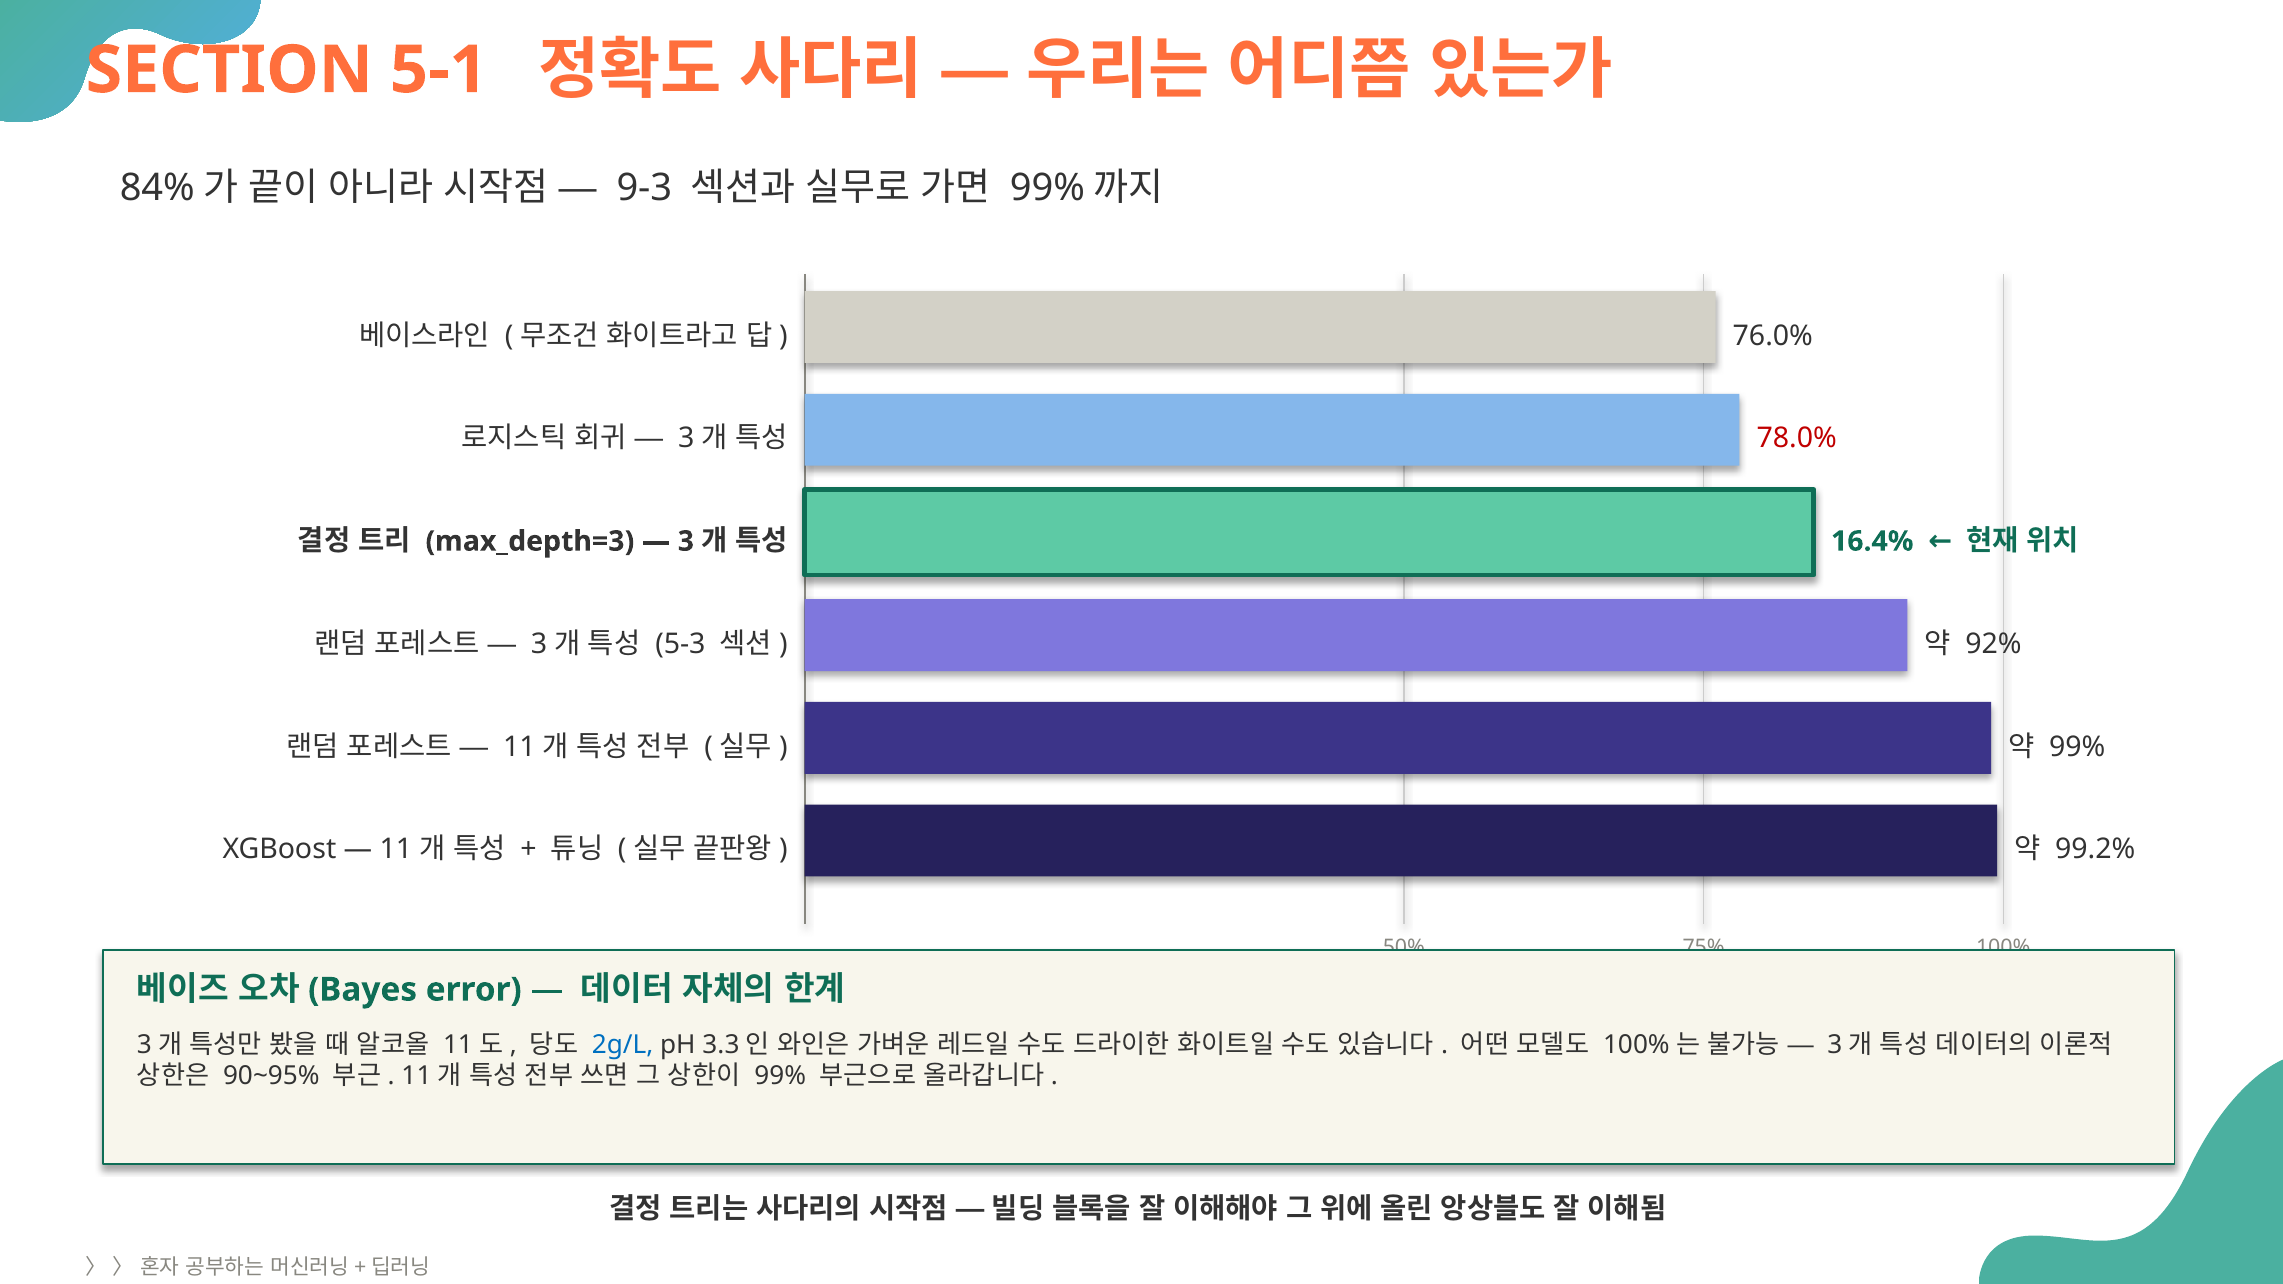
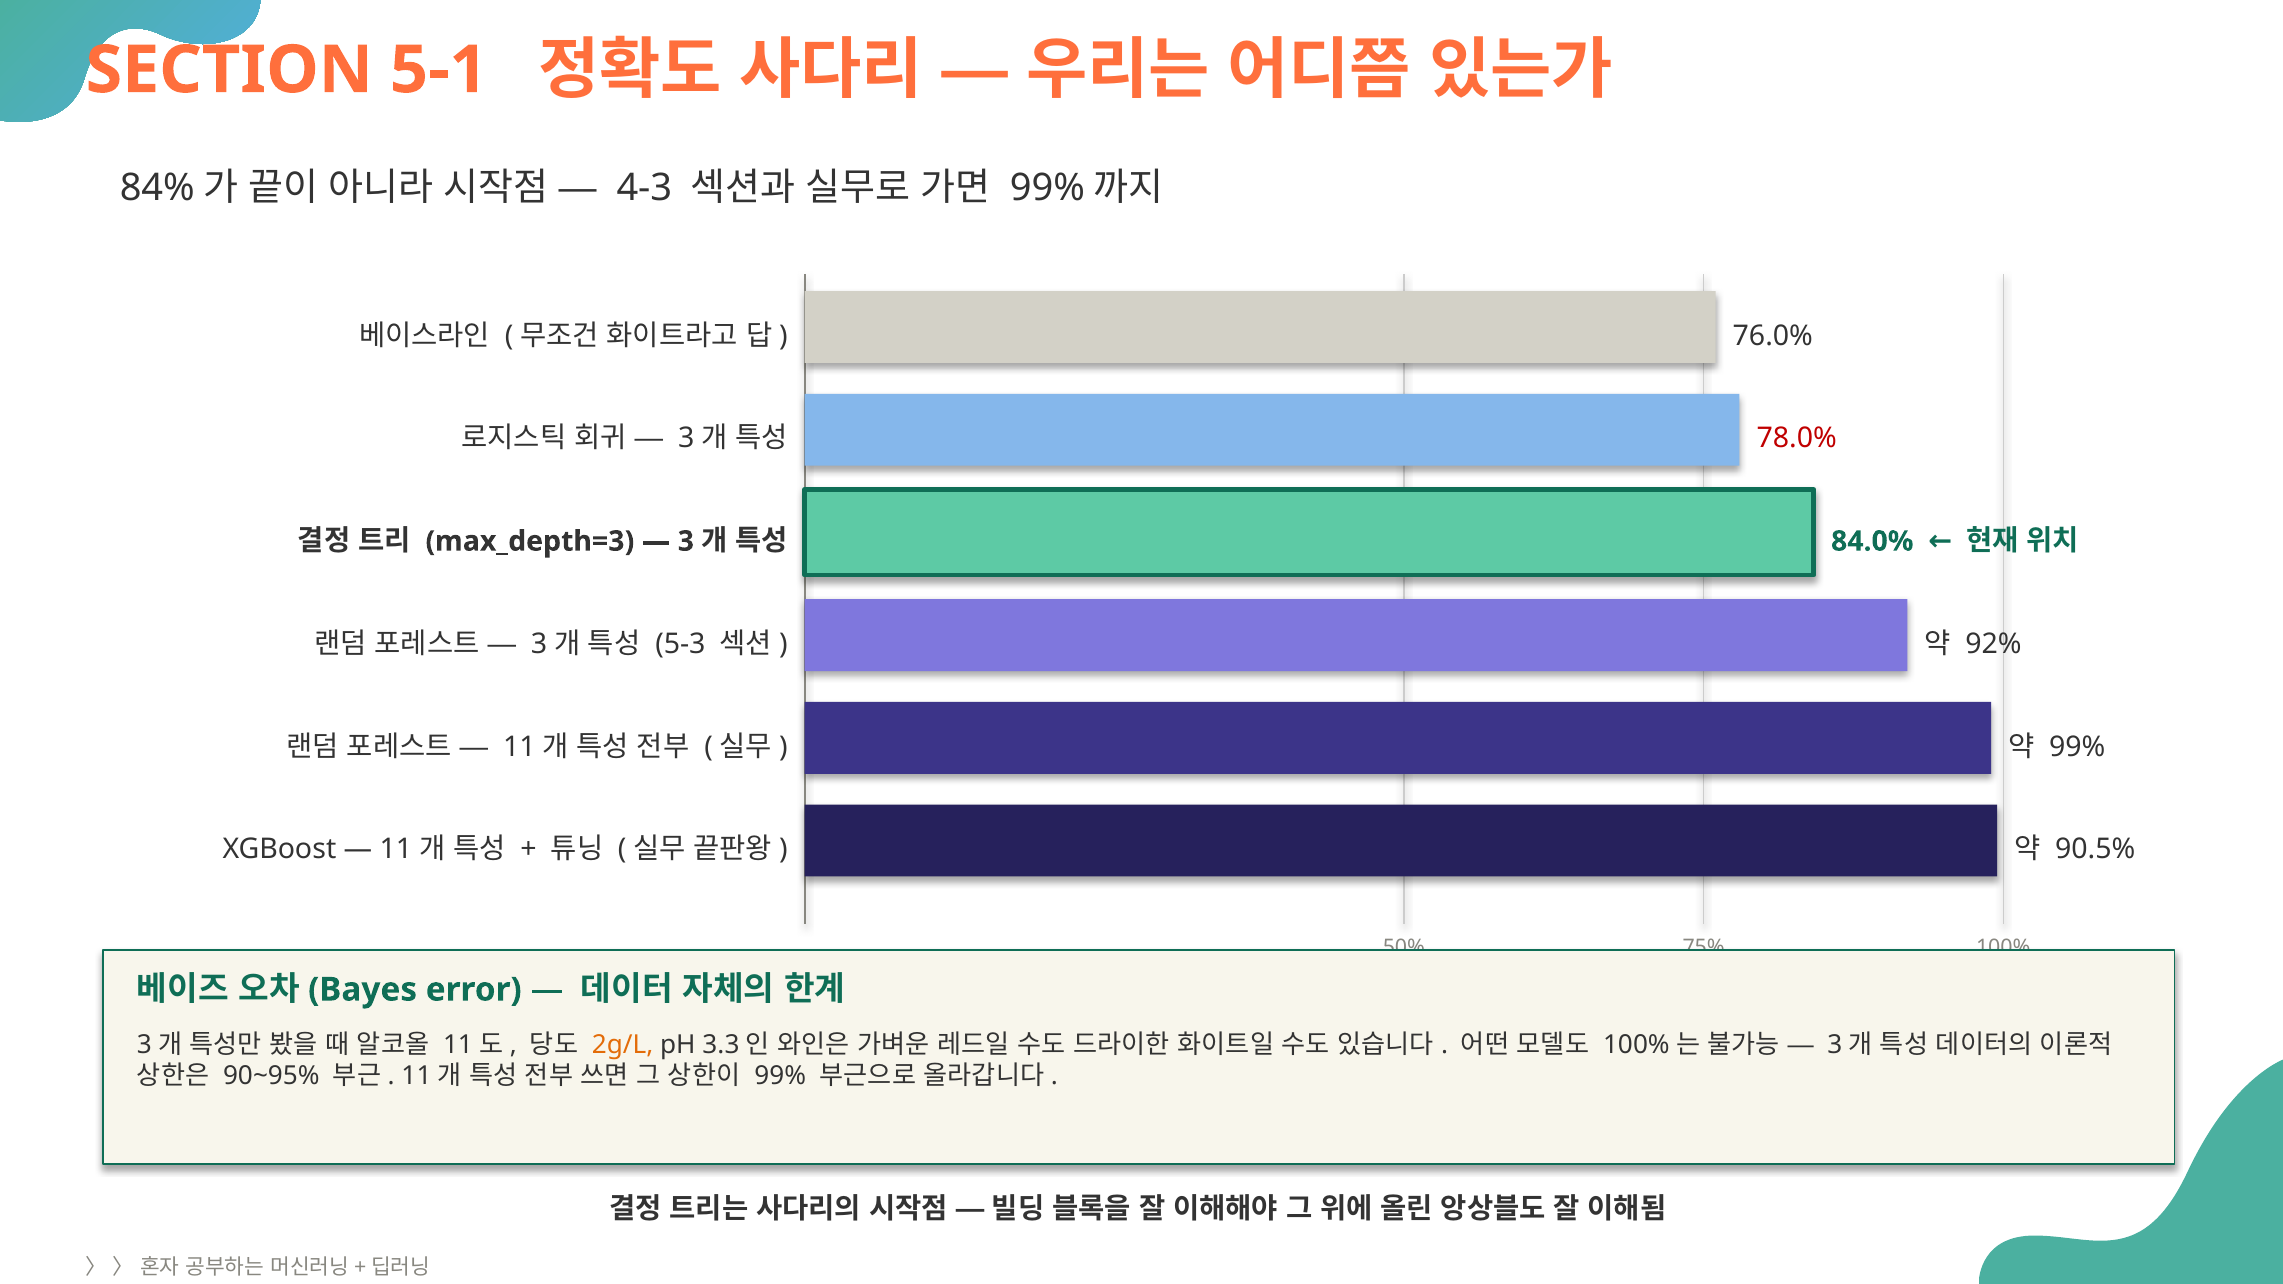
9-3: 9-3 -> 4-3
16.4%: 16.4% -> 84.0%
99.2%: 99.2% -> 90.5%
2g/L colour: blue -> orange
